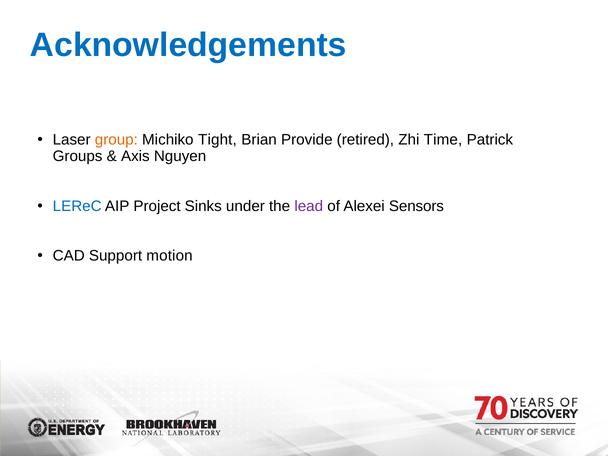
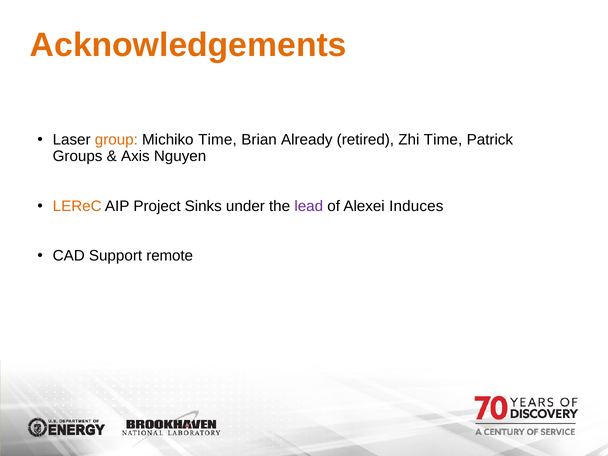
Acknowledgements colour: blue -> orange
Michiko Tight: Tight -> Time
Provide: Provide -> Already
LEReC colour: blue -> orange
Sensors: Sensors -> Induces
motion: motion -> remote
